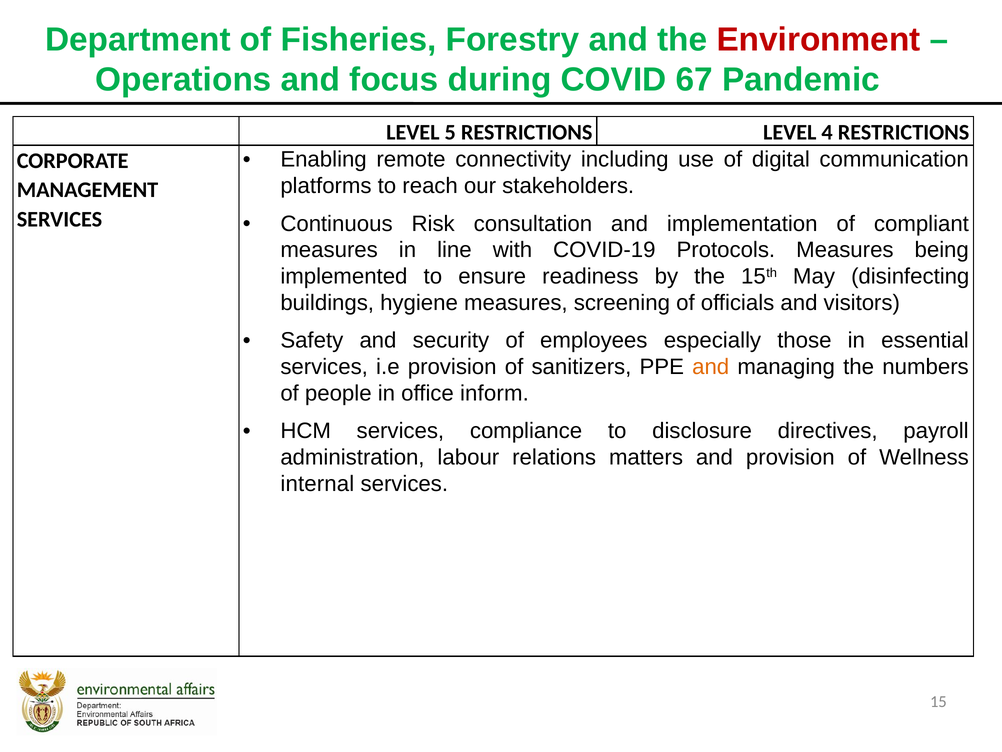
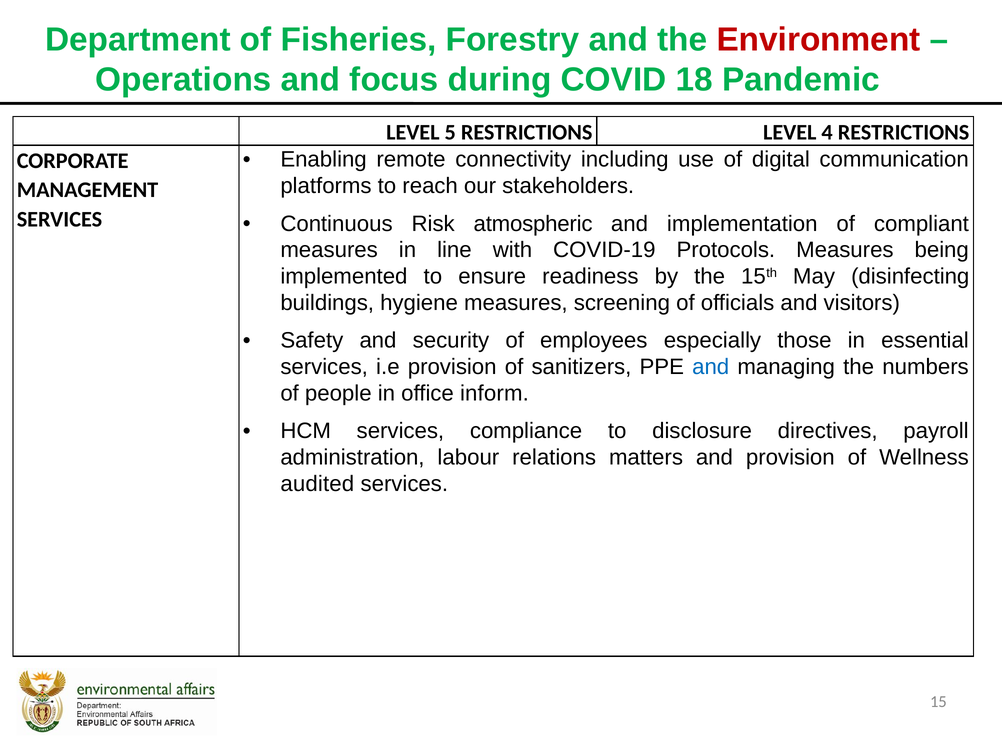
67: 67 -> 18
consultation: consultation -> atmospheric
and at (711, 367) colour: orange -> blue
internal: internal -> audited
